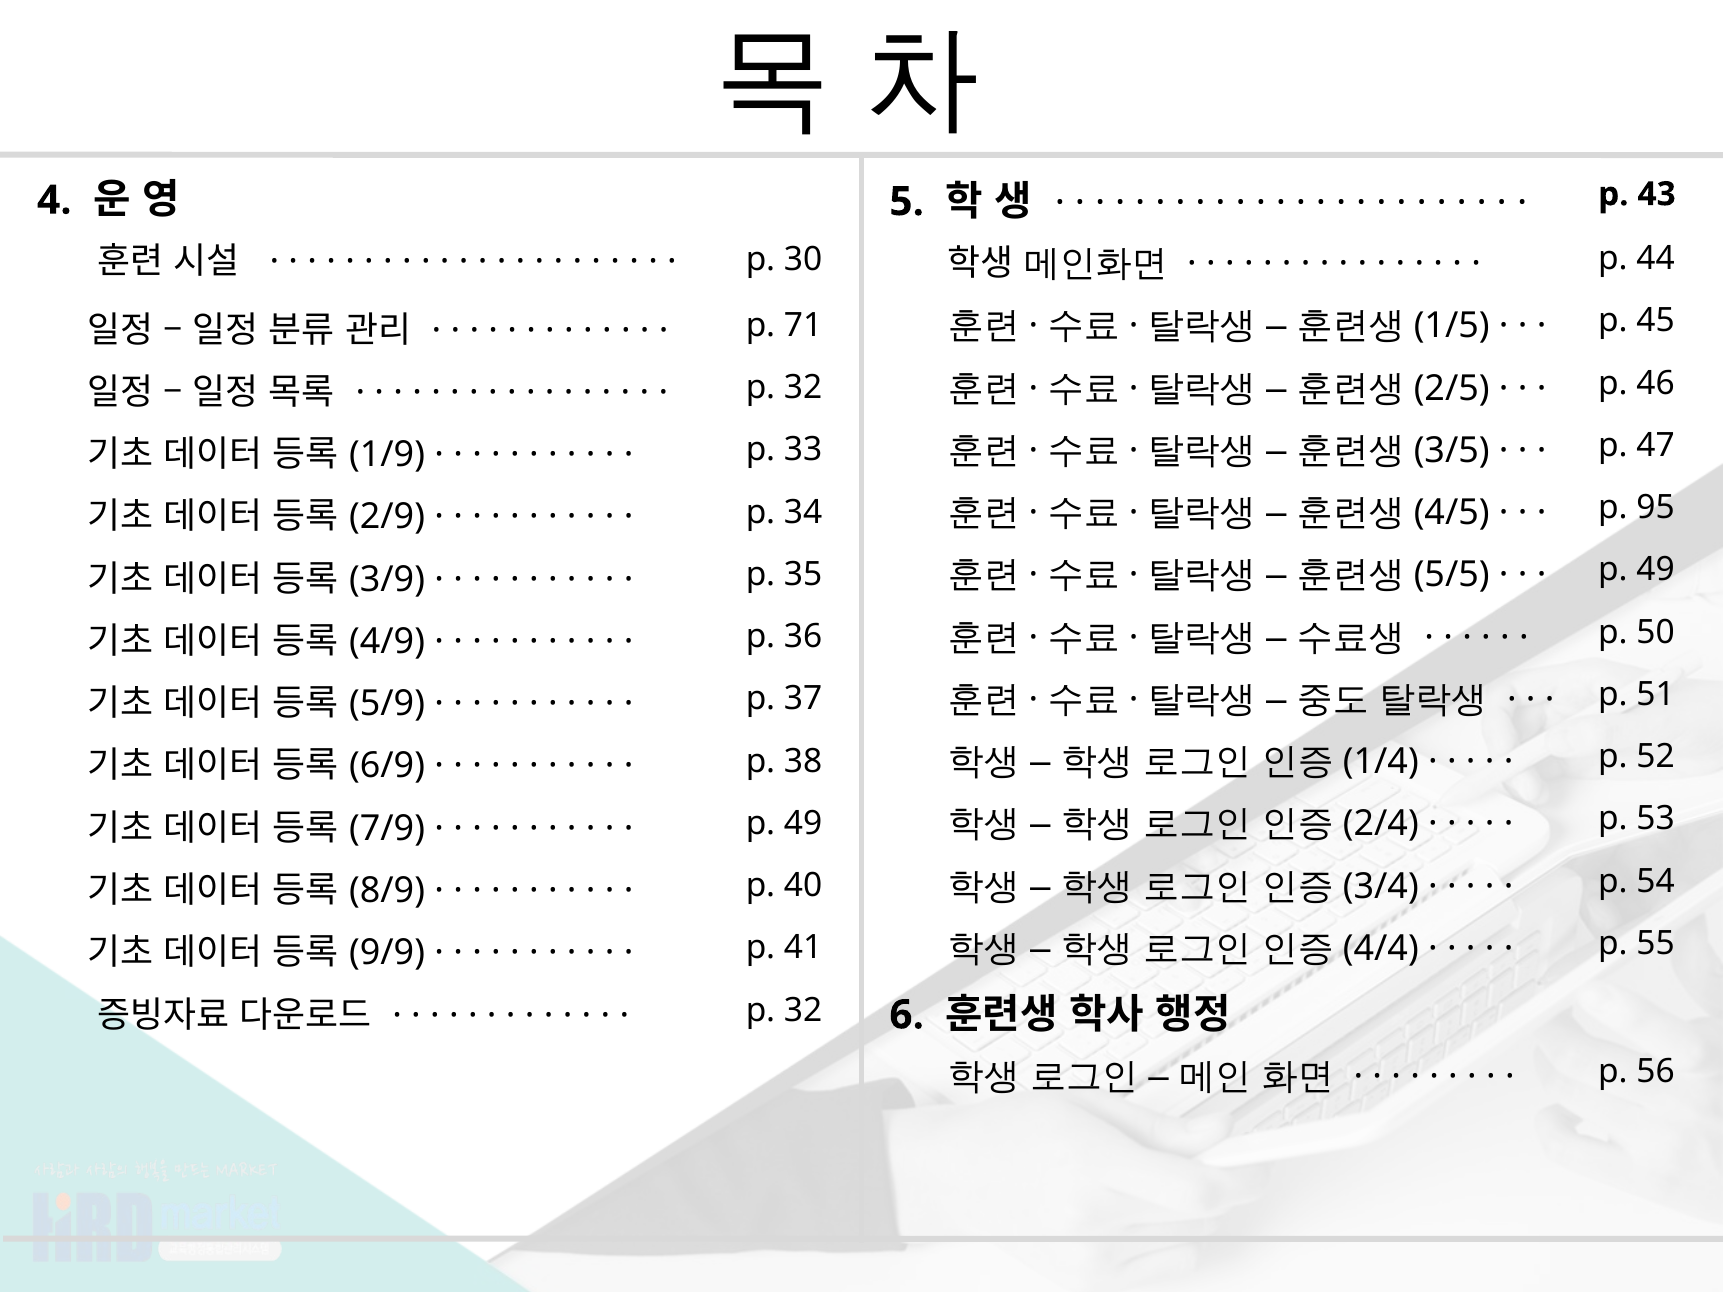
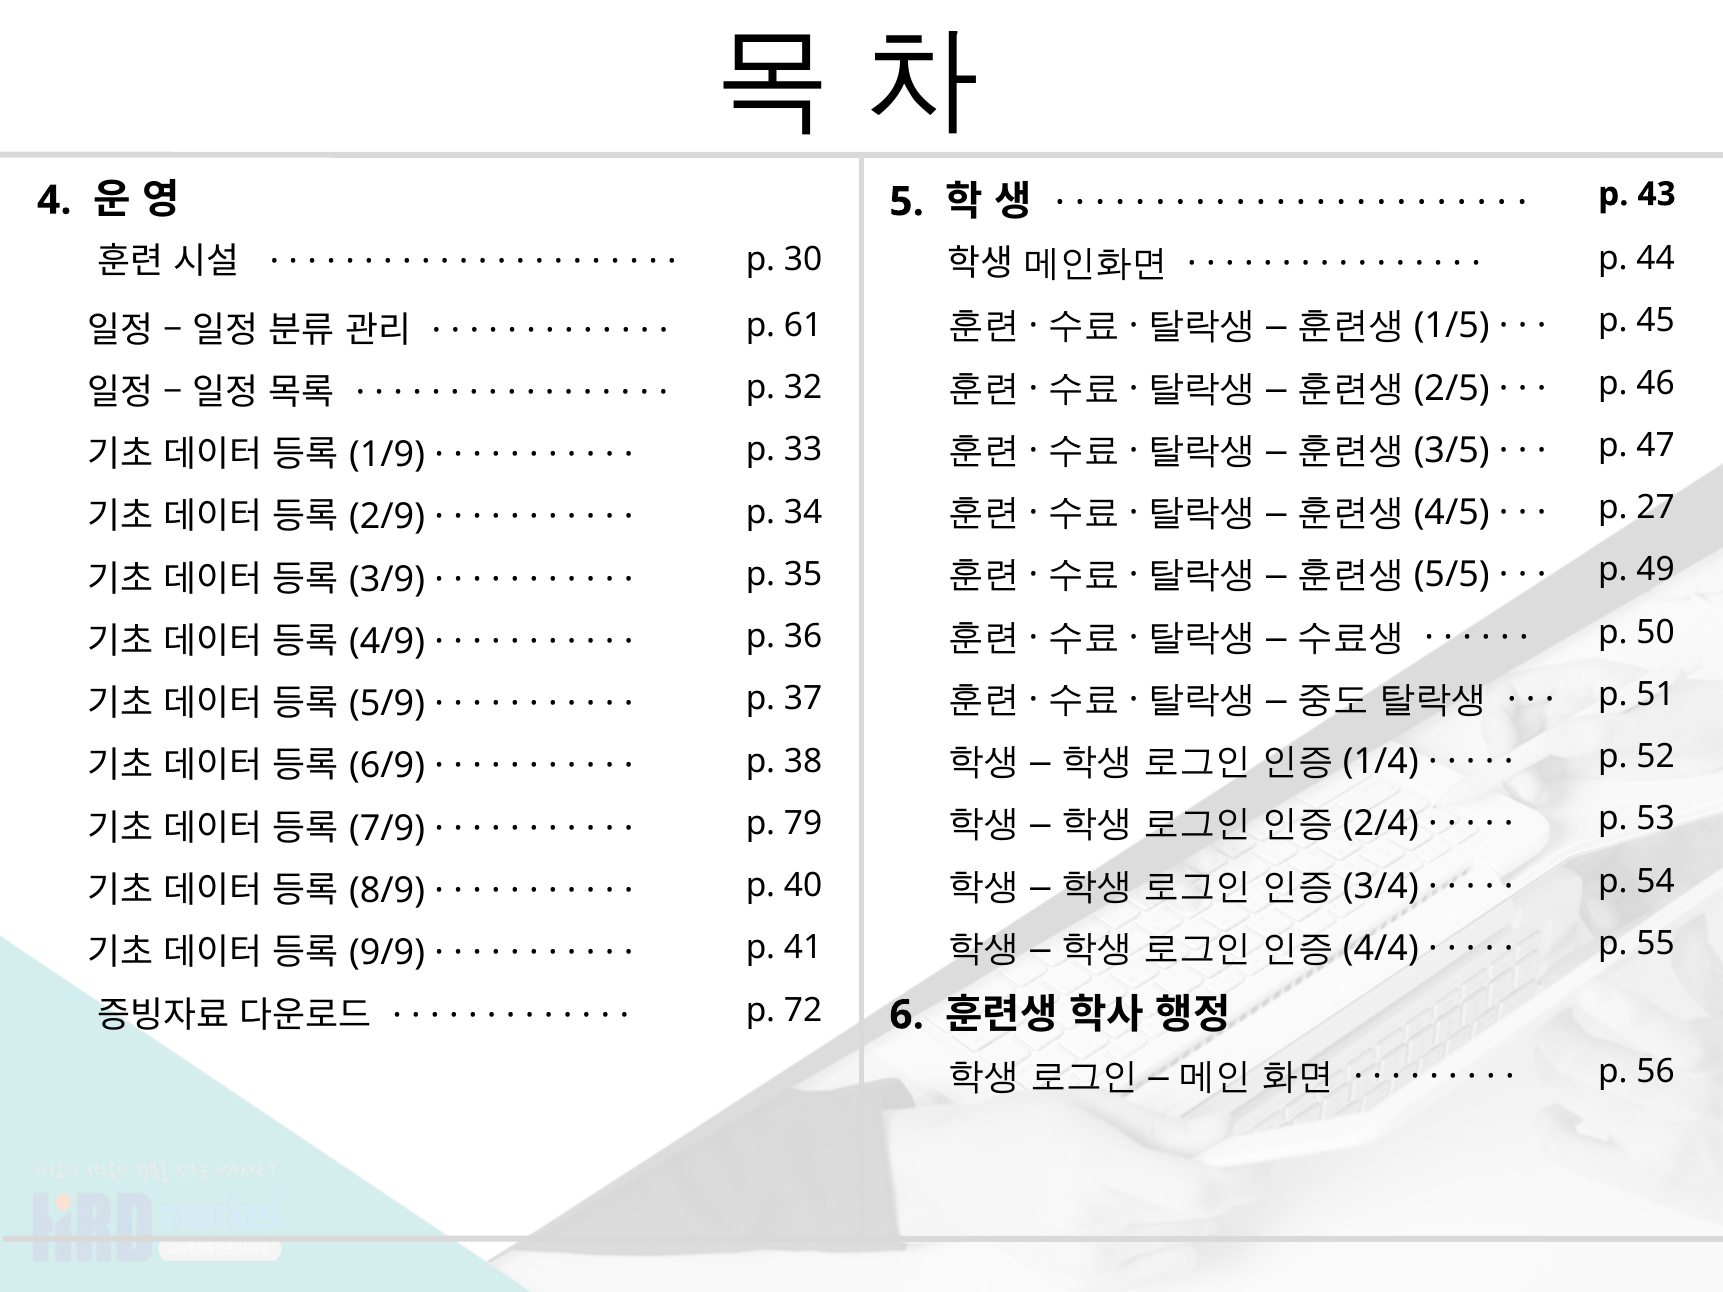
71: 71 -> 61
95: 95 -> 27
49 at (803, 824): 49 -> 79
32 at (803, 1010): 32 -> 72
